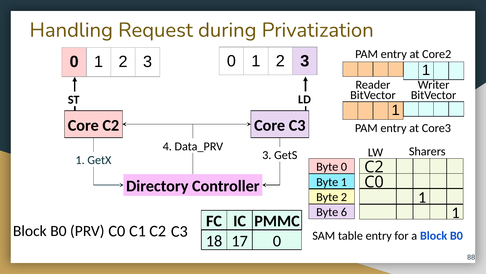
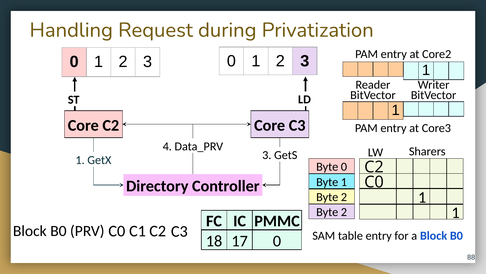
6 at (344, 212): 6 -> 2
